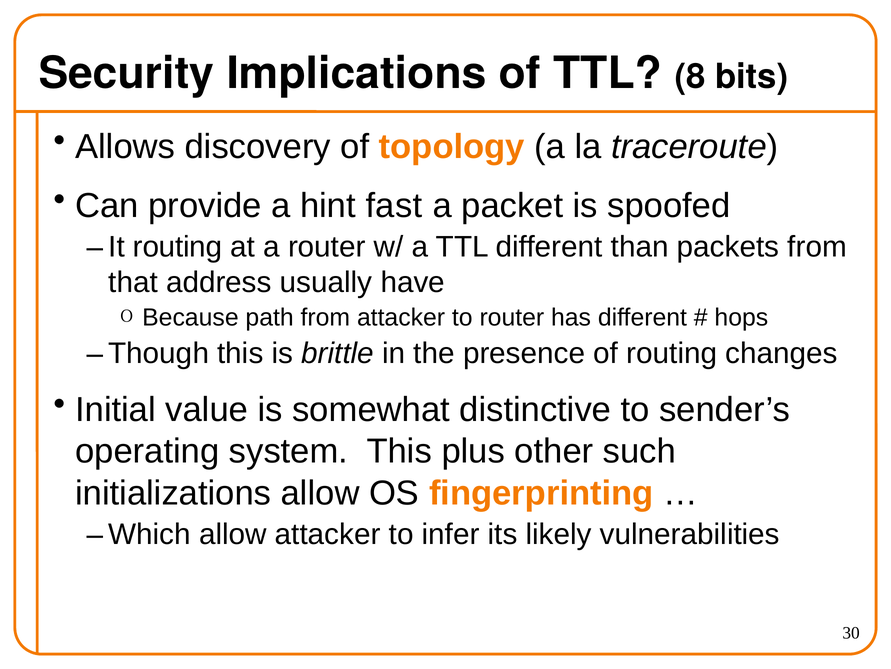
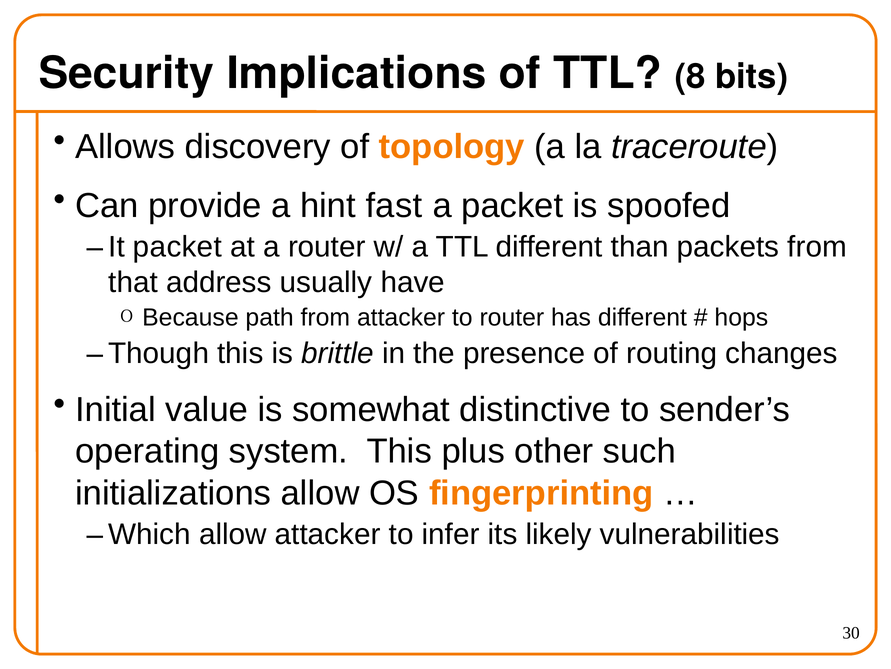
It routing: routing -> packet
